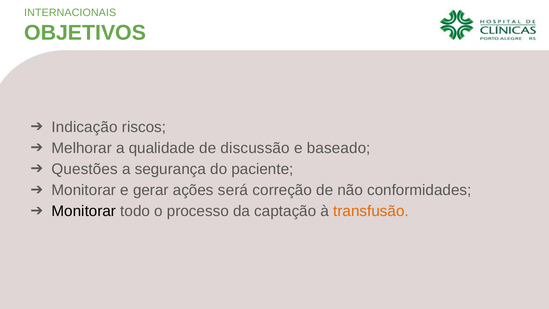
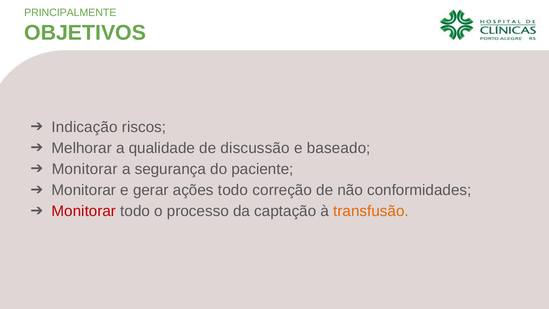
INTERNACIONAIS: INTERNACIONAIS -> PRINCIPALMENTE
Questões at (85, 169): Questões -> Monitorar
ações será: será -> todo
Monitorar at (84, 211) colour: black -> red
